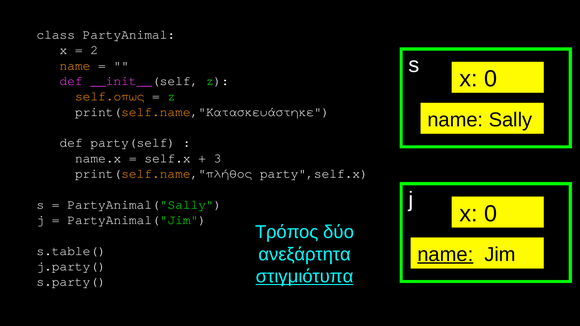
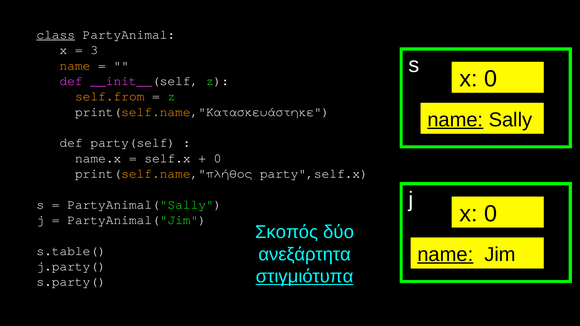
class underline: none -> present
2: 2 -> 3
self.όπως: self.όπως -> self.from
name at (455, 120) underline: none -> present
3 at (218, 158): 3 -> 0
Τρόπος: Τρόπος -> Σκοπός
